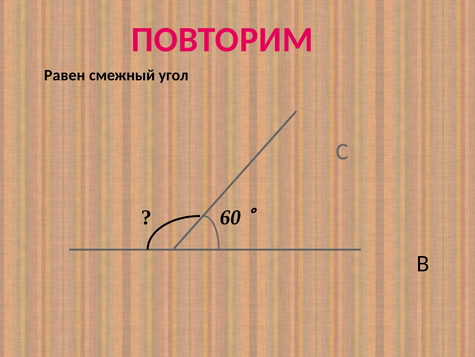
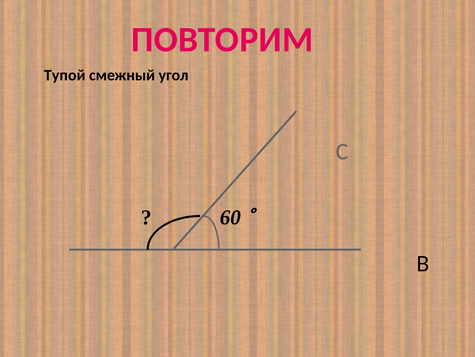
Равен: Равен -> Тупой
